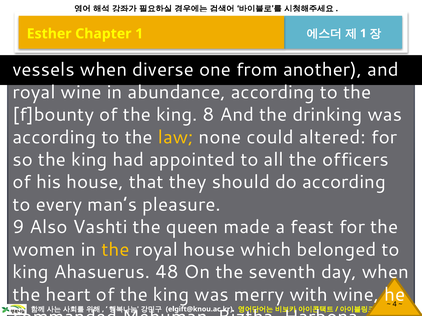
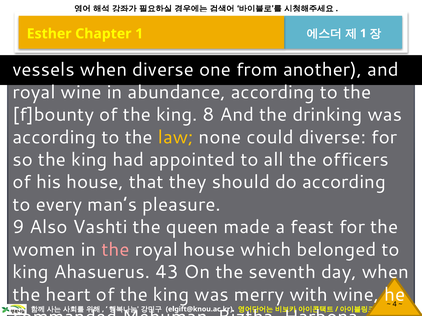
could altered: altered -> diverse
the at (116, 250) colour: yellow -> pink
48: 48 -> 43
